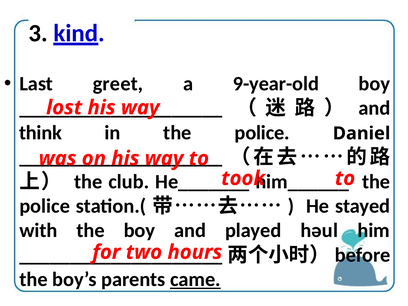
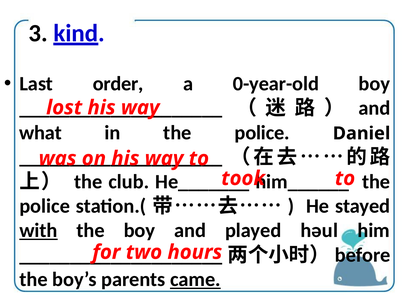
greet: greet -> order
9-year-old: 9-year-old -> 0-year-old
think: think -> what
with underline: none -> present
